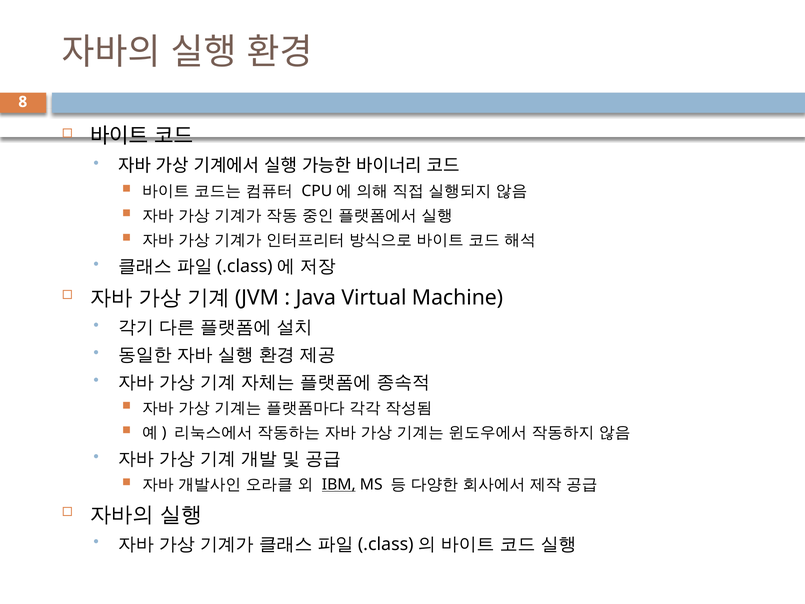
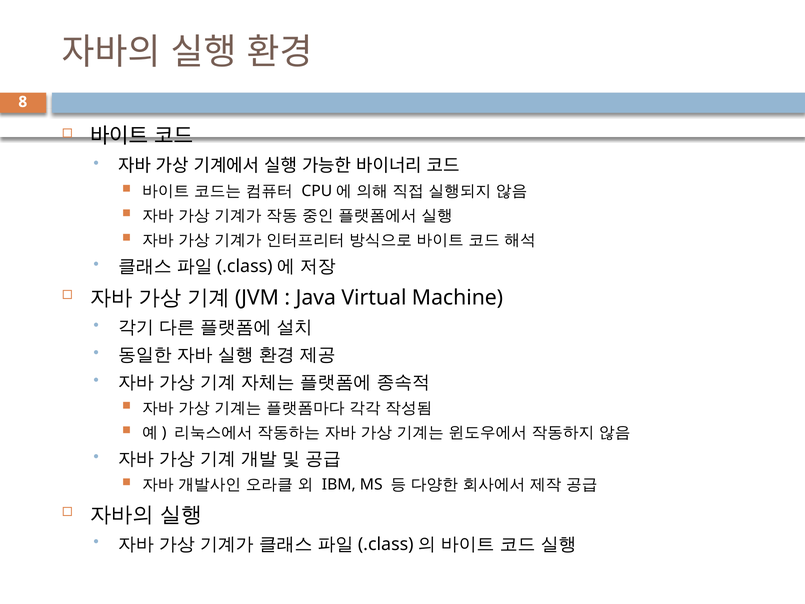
IBM underline: present -> none
